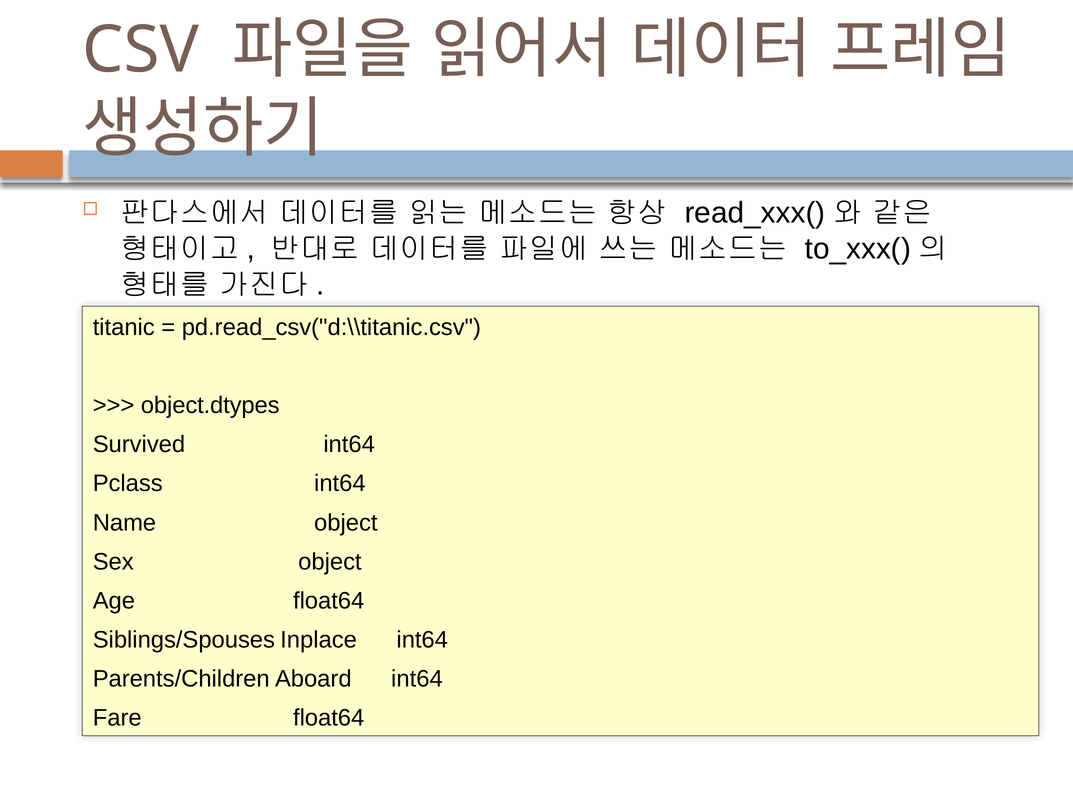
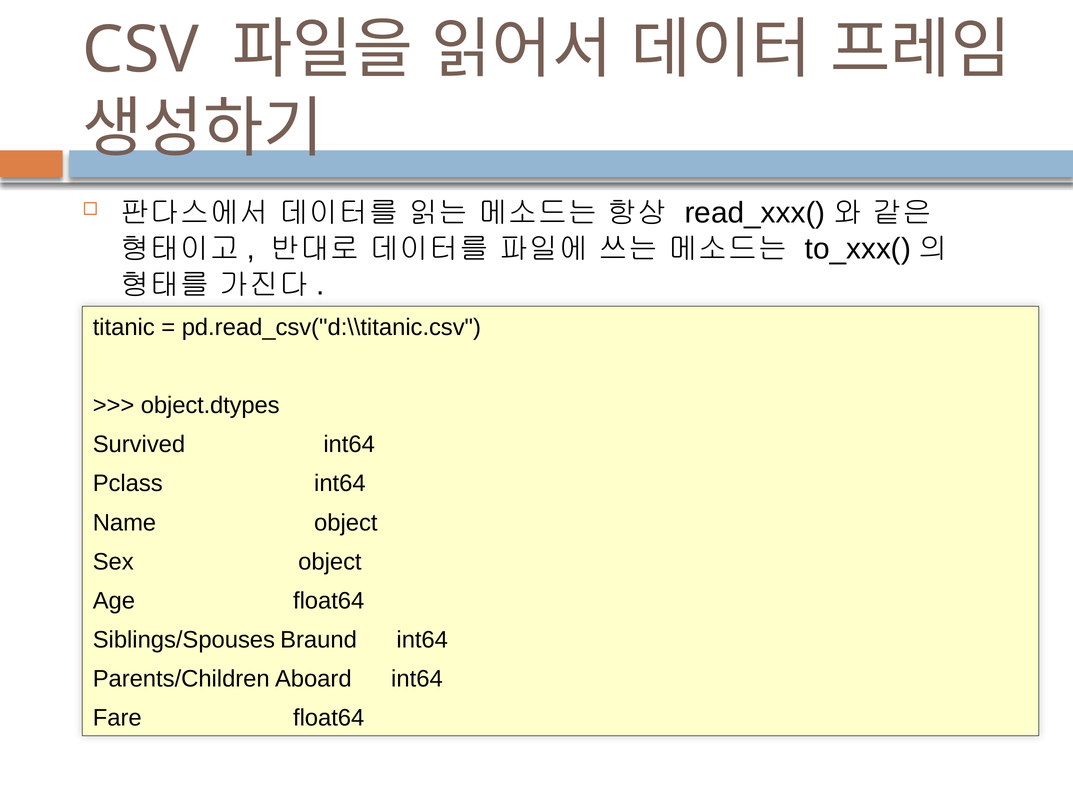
Inplace: Inplace -> Braund
